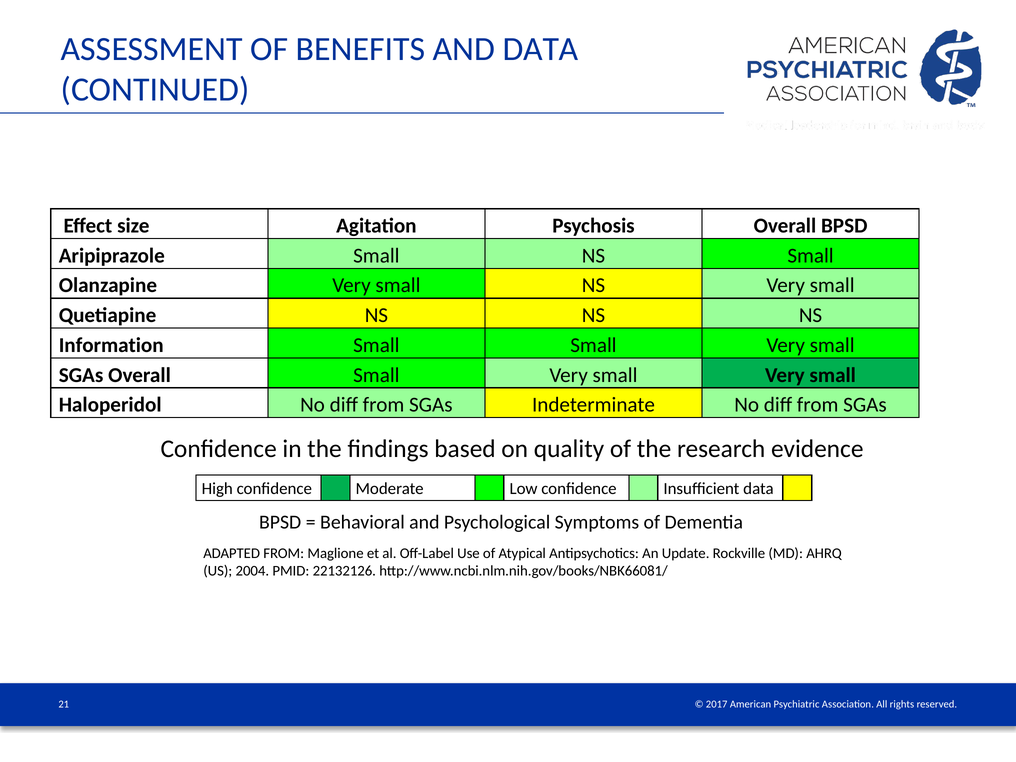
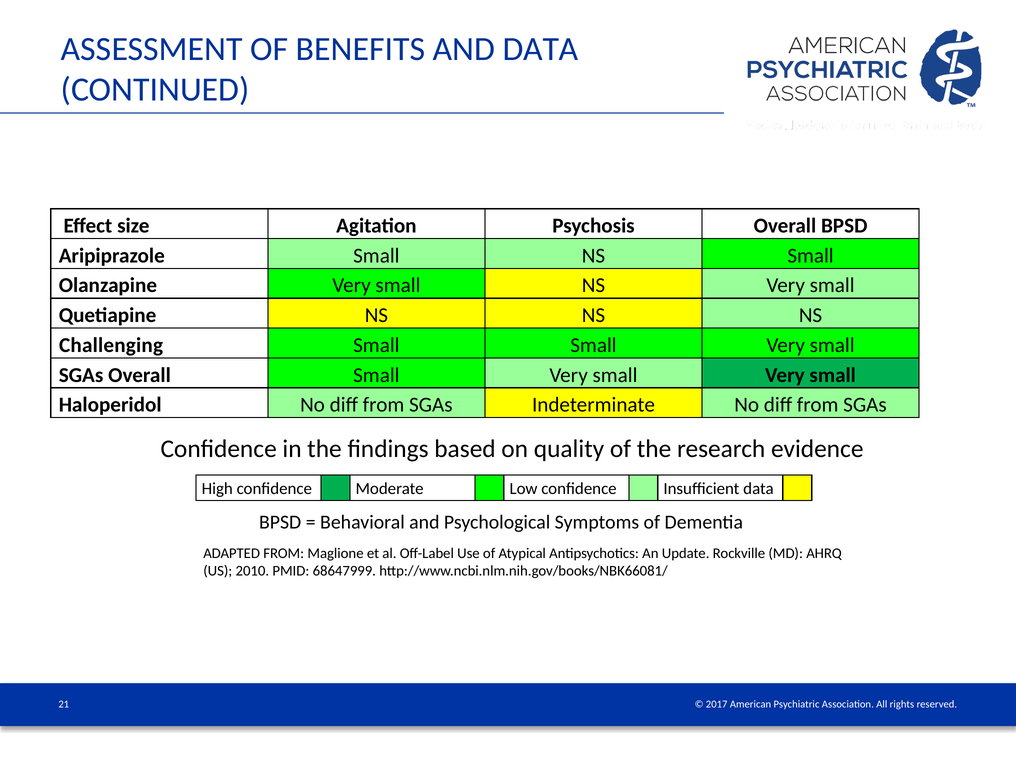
Information: Information -> Challenging
2004: 2004 -> 2010
22132126: 22132126 -> 68647999
